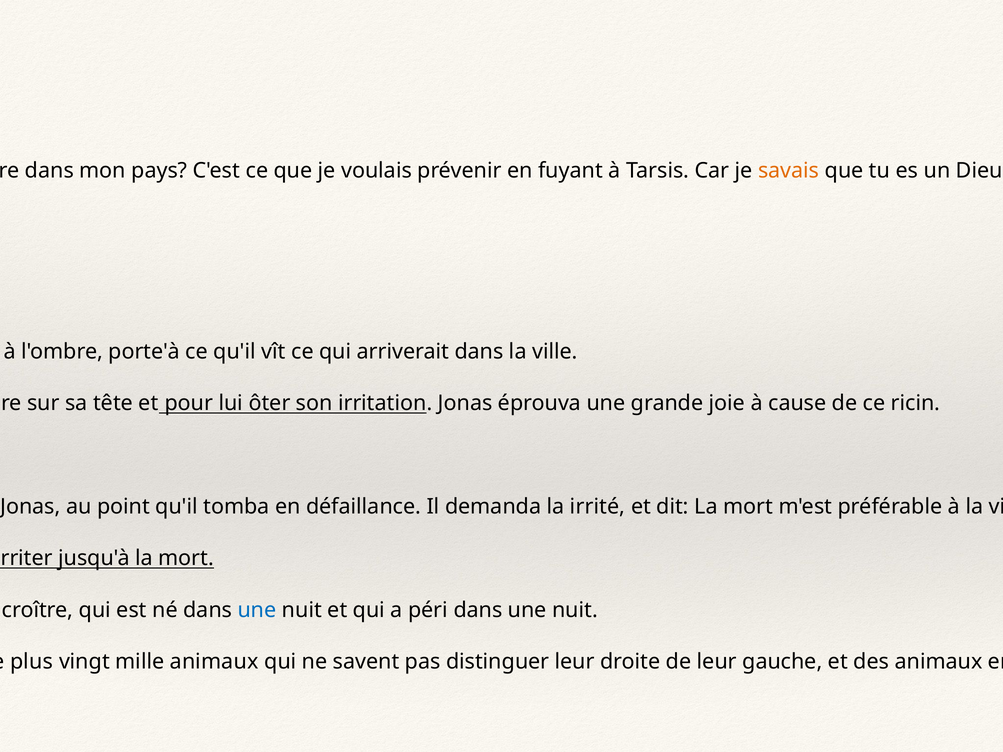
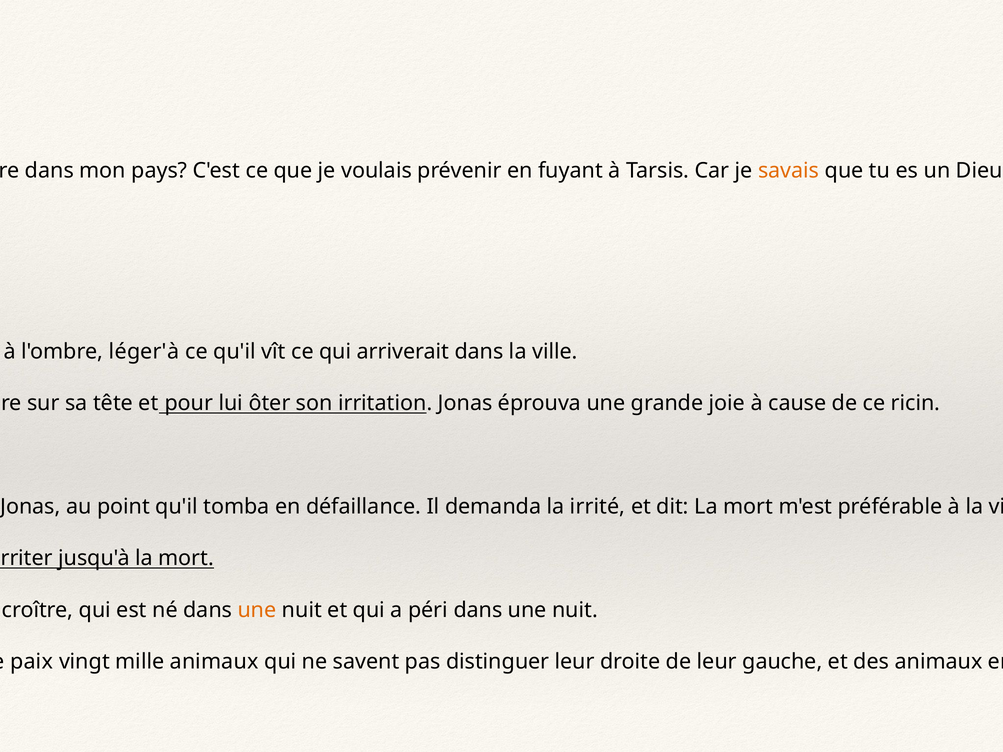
porte'à: porte'à -> léger'à
une at (257, 610) colour: blue -> orange
plus at (32, 662): plus -> paix
